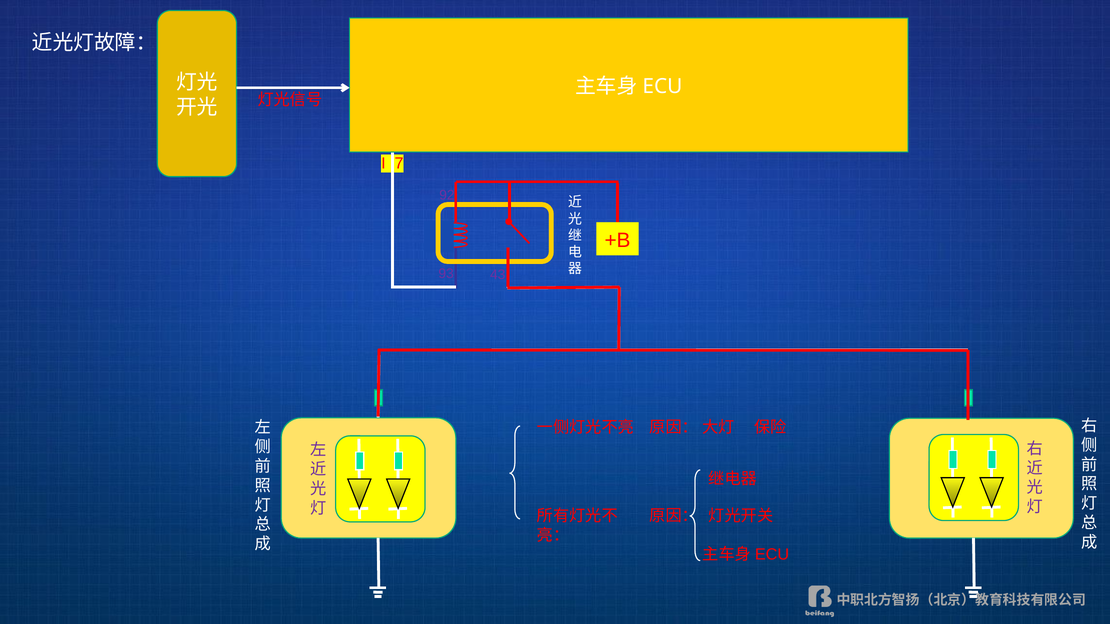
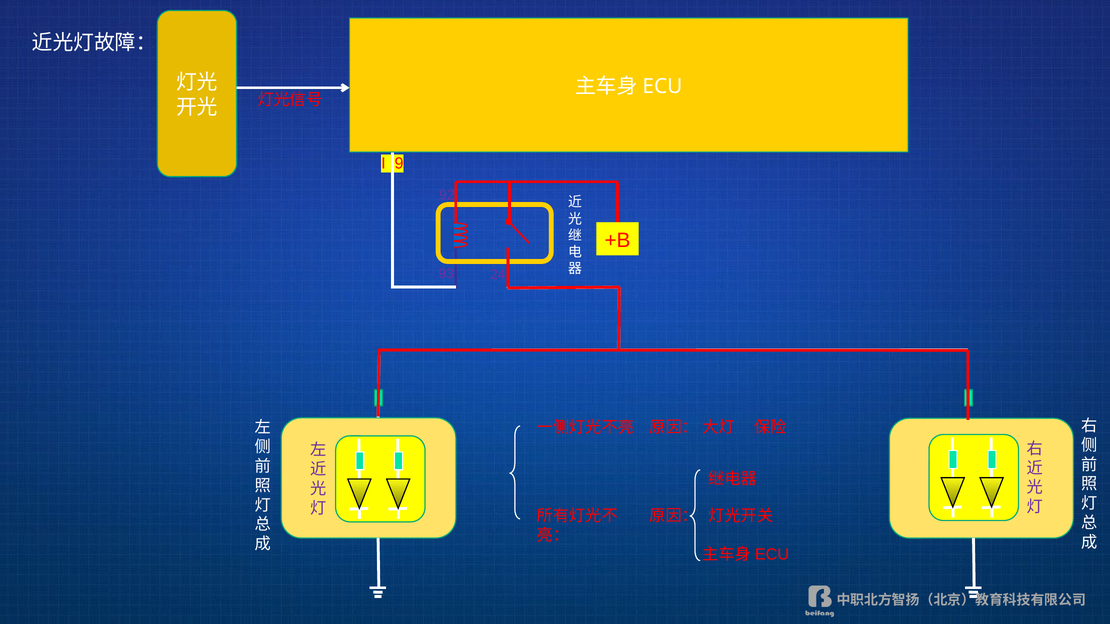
7: 7 -> 9
43: 43 -> 24
